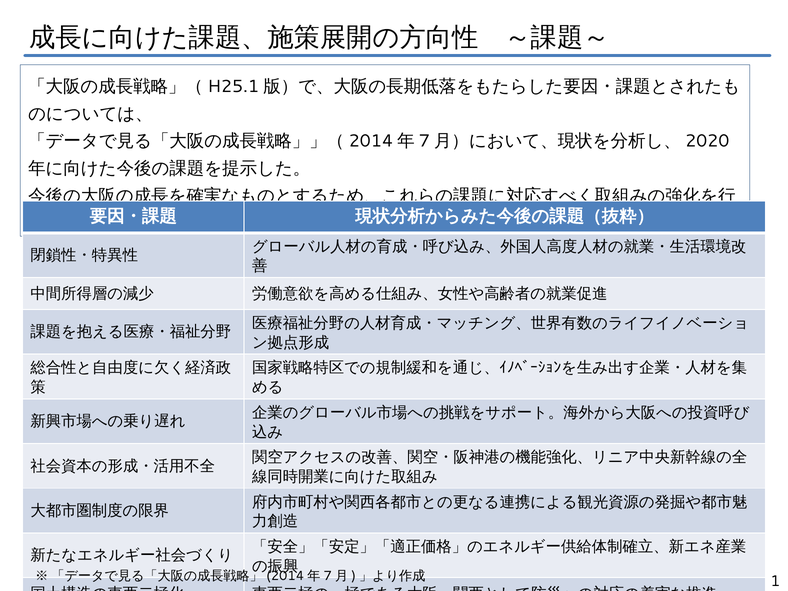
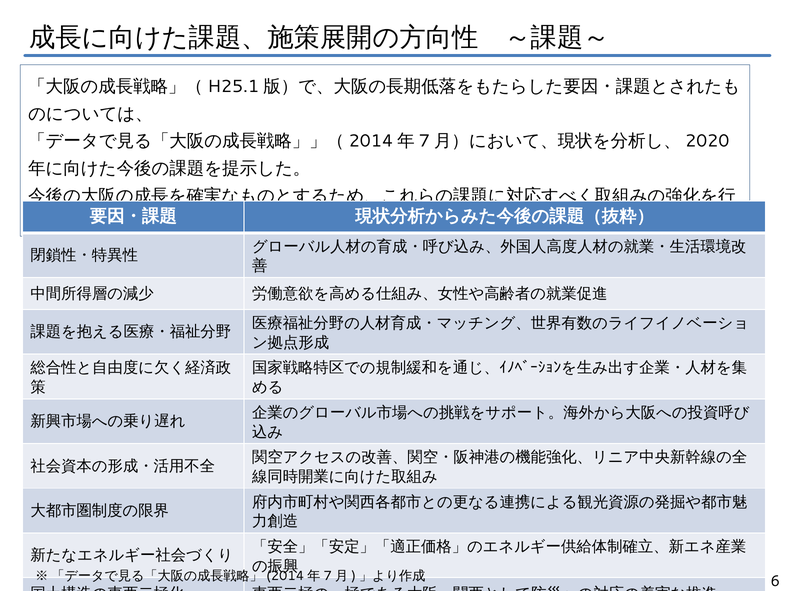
1: 1 -> 6
